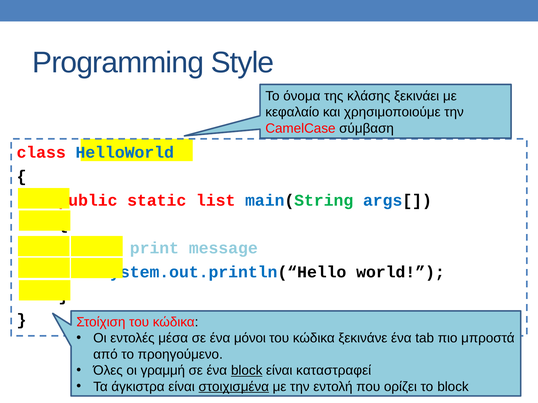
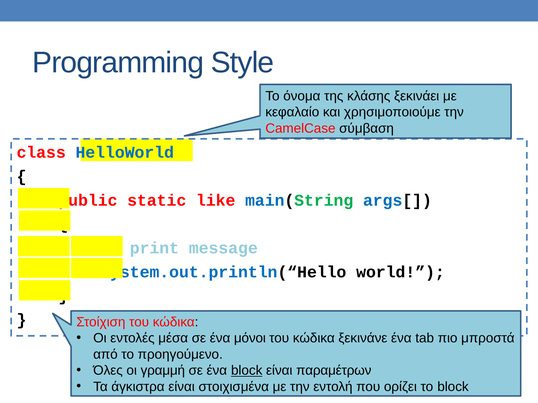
list: list -> like
καταστραφεί: καταστραφεί -> παραμέτρων
στοιχισμένα underline: present -> none
